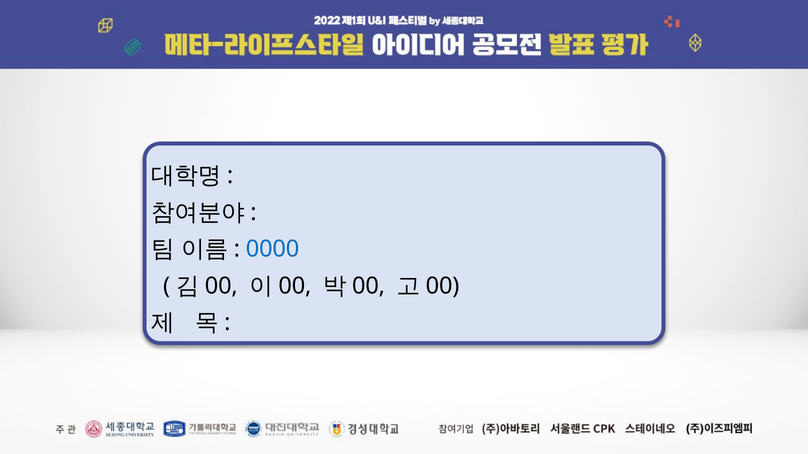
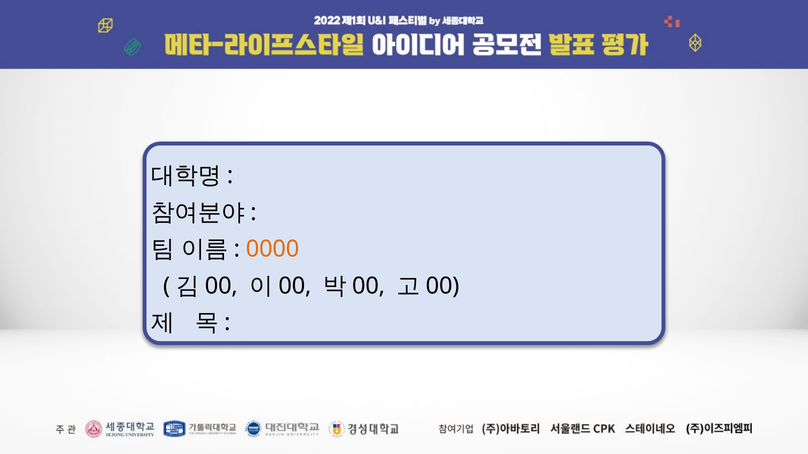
0000 colour: blue -> orange
